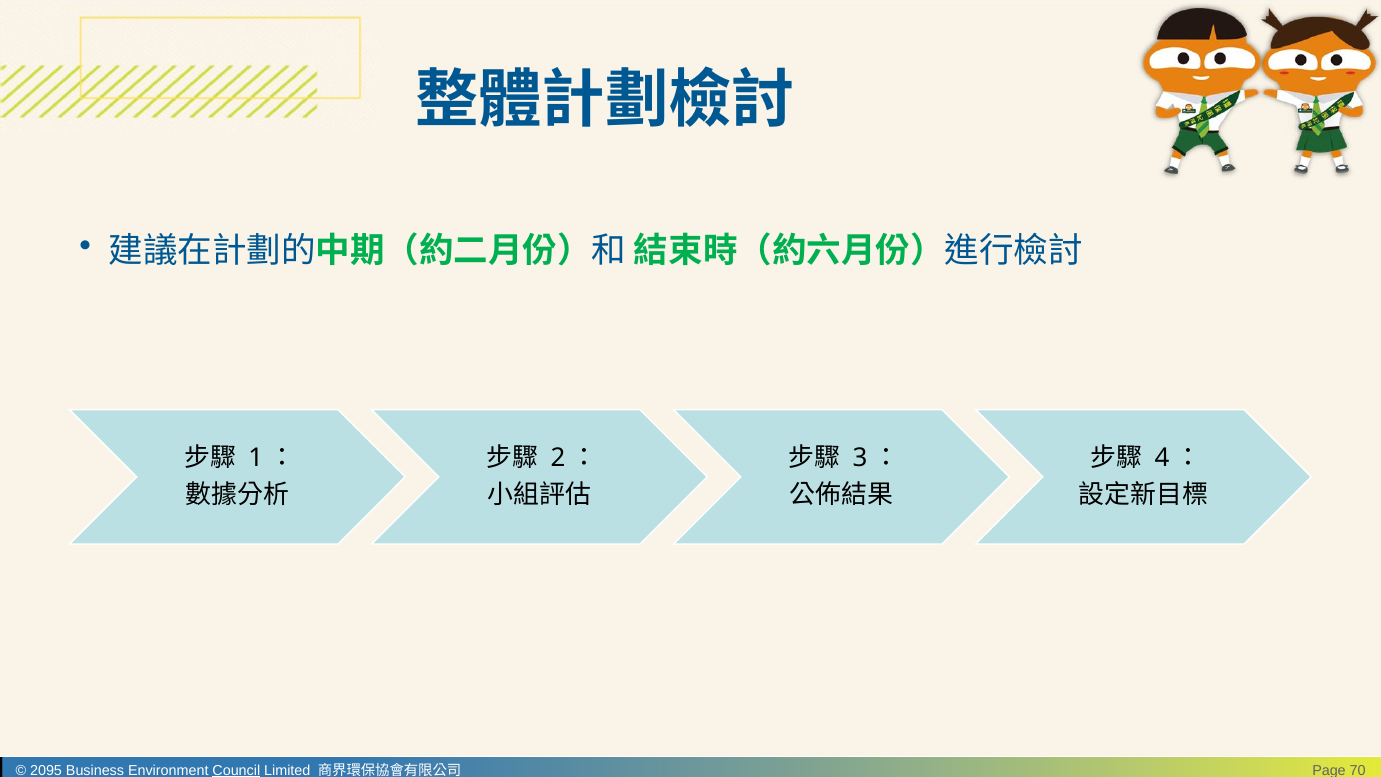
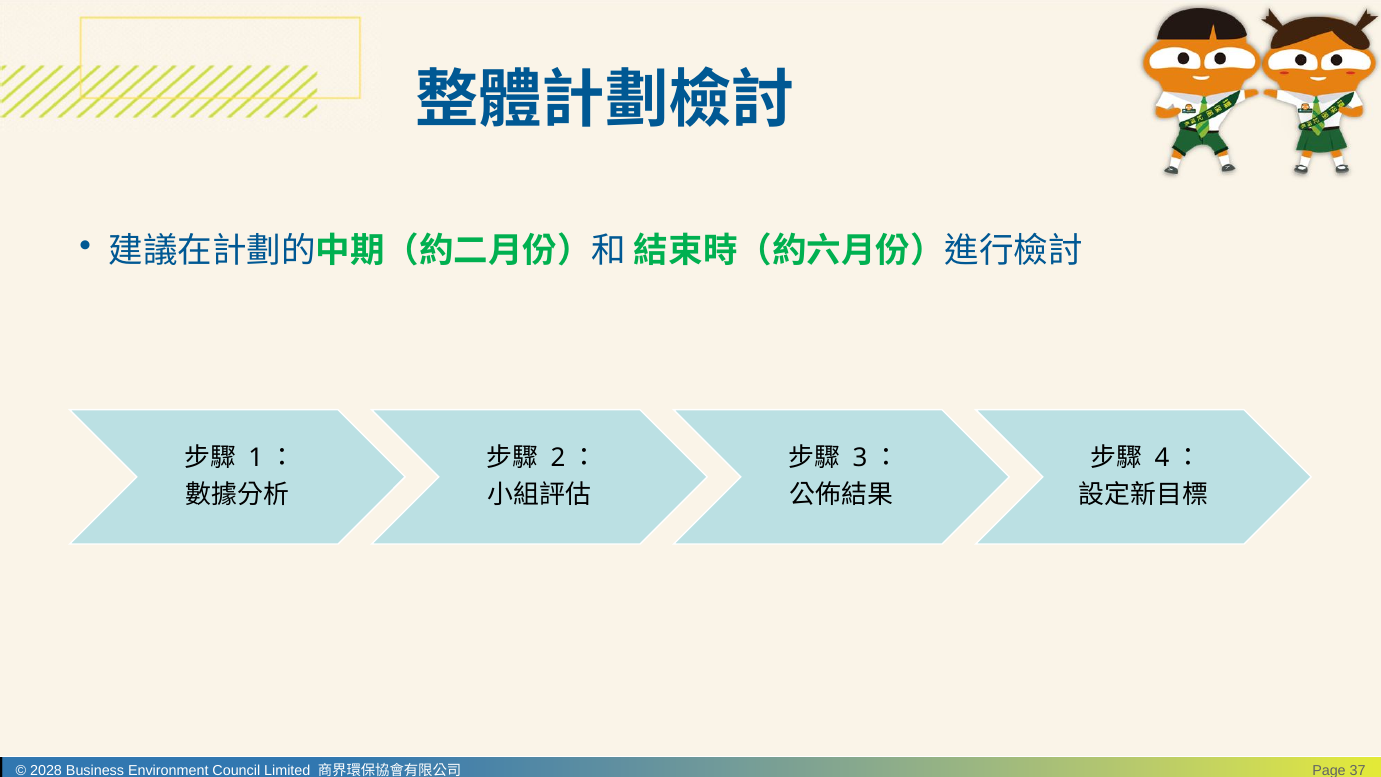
2095: 2095 -> 2028
Council underline: present -> none
70: 70 -> 37
